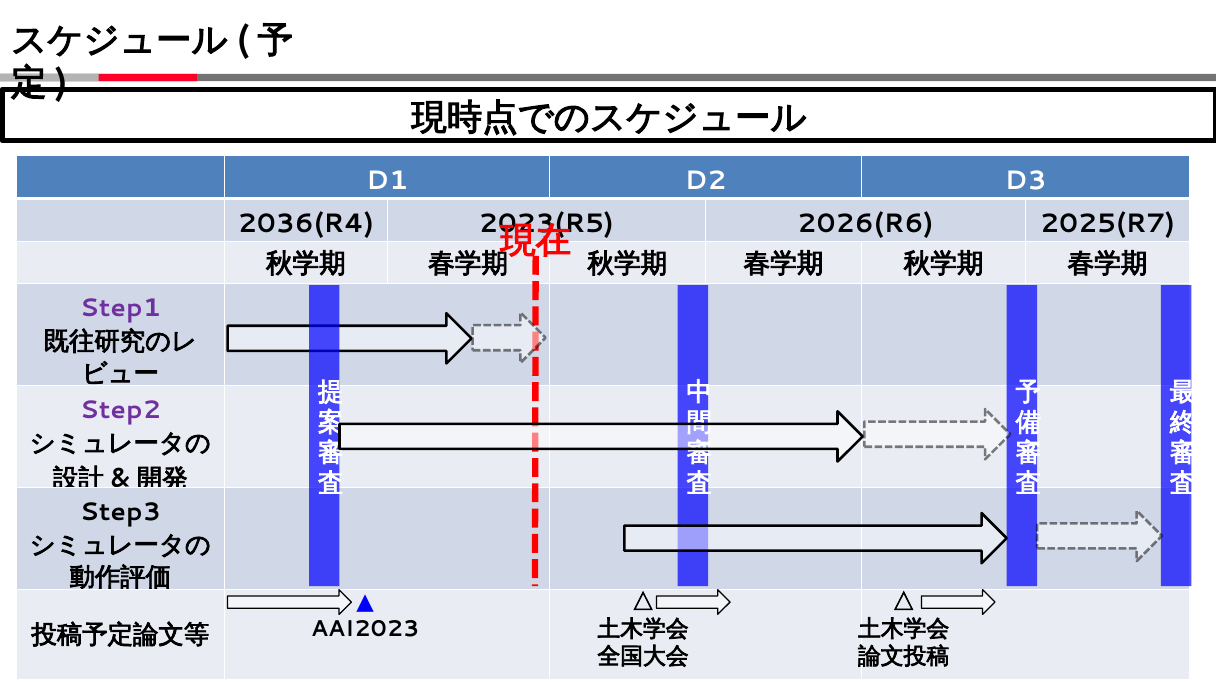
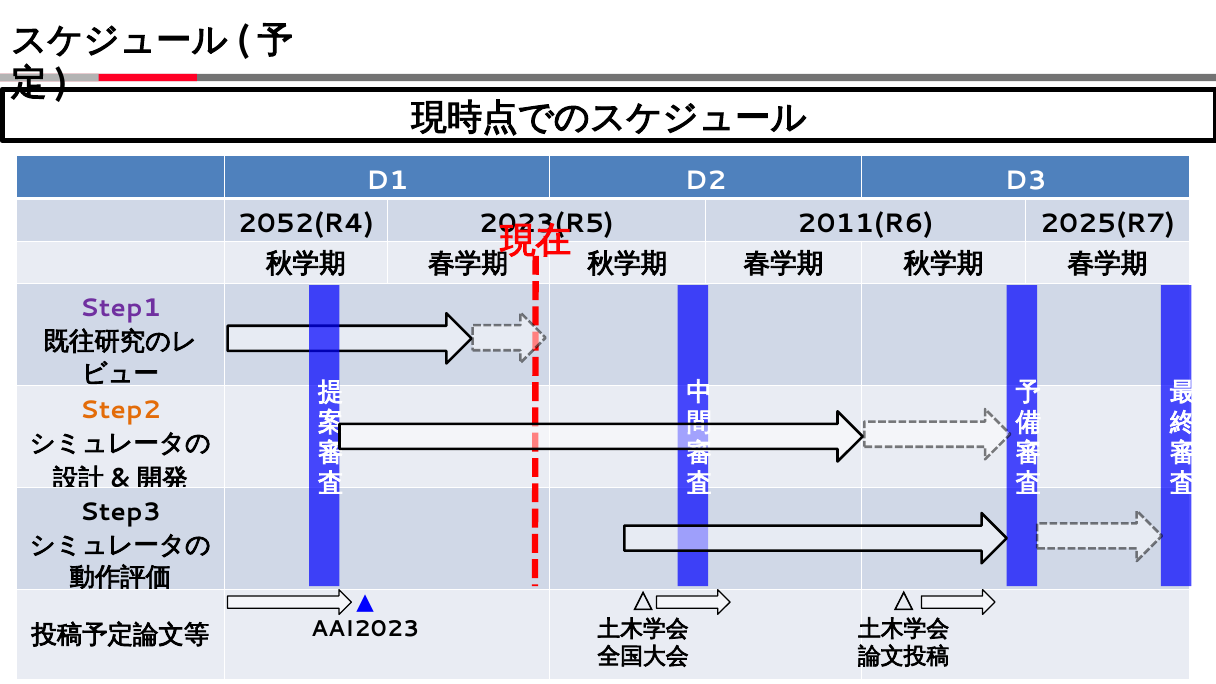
2036(R4: 2036(R4 -> 2052(R4
2026(R6: 2026(R6 -> 2011(R6
Step2 colour: purple -> orange
